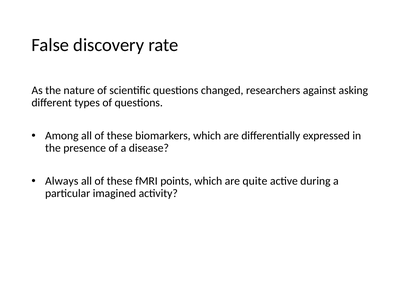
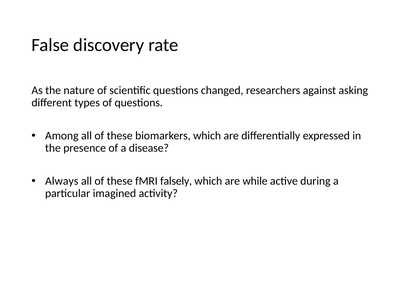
points: points -> falsely
quite: quite -> while
